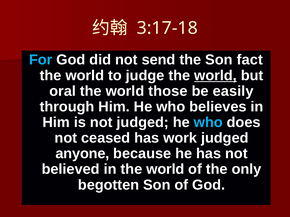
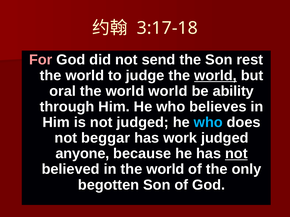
For colour: light blue -> pink
fact: fact -> rest
world those: those -> world
easily: easily -> ability
ceased: ceased -> beggar
not at (236, 154) underline: none -> present
